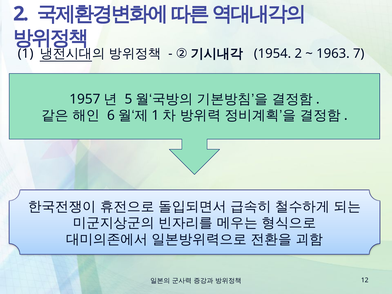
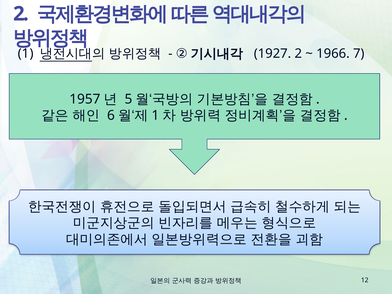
1954: 1954 -> 1927
1963: 1963 -> 1966
